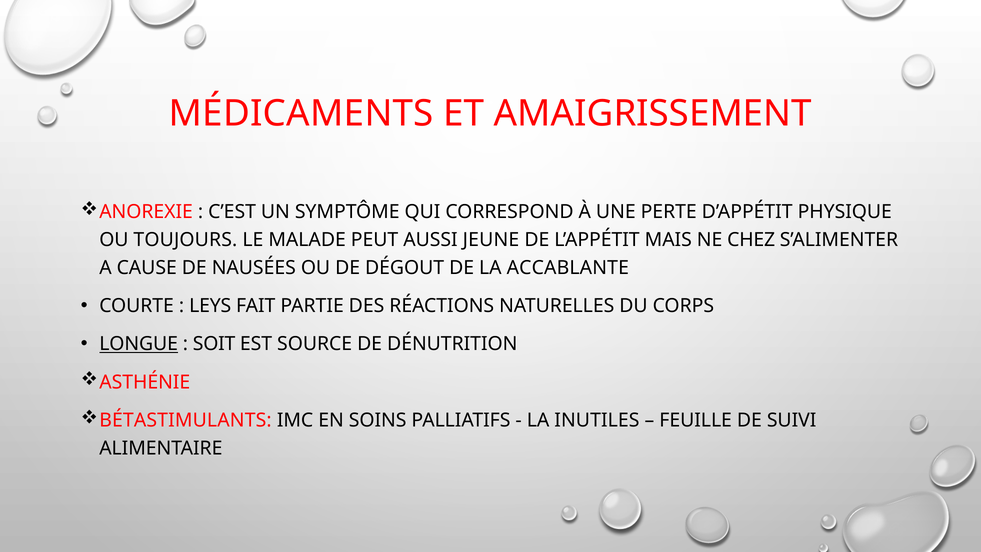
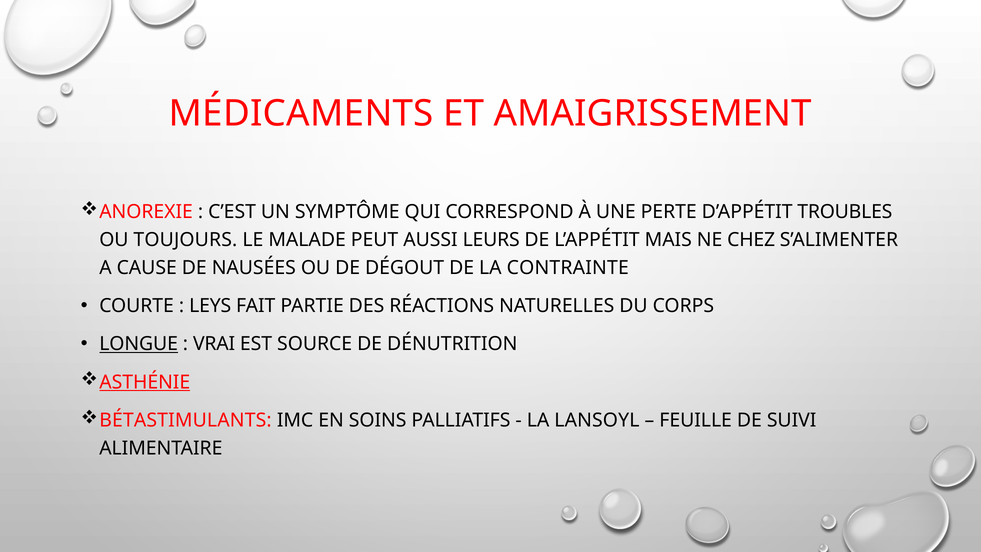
PHYSIQUE: PHYSIQUE -> TROUBLES
JEUNE: JEUNE -> LEURS
ACCABLANTE: ACCABLANTE -> CONTRAINTE
SOIT: SOIT -> VRAI
ASTHÉNIE underline: none -> present
INUTILES: INUTILES -> LANSOYL
